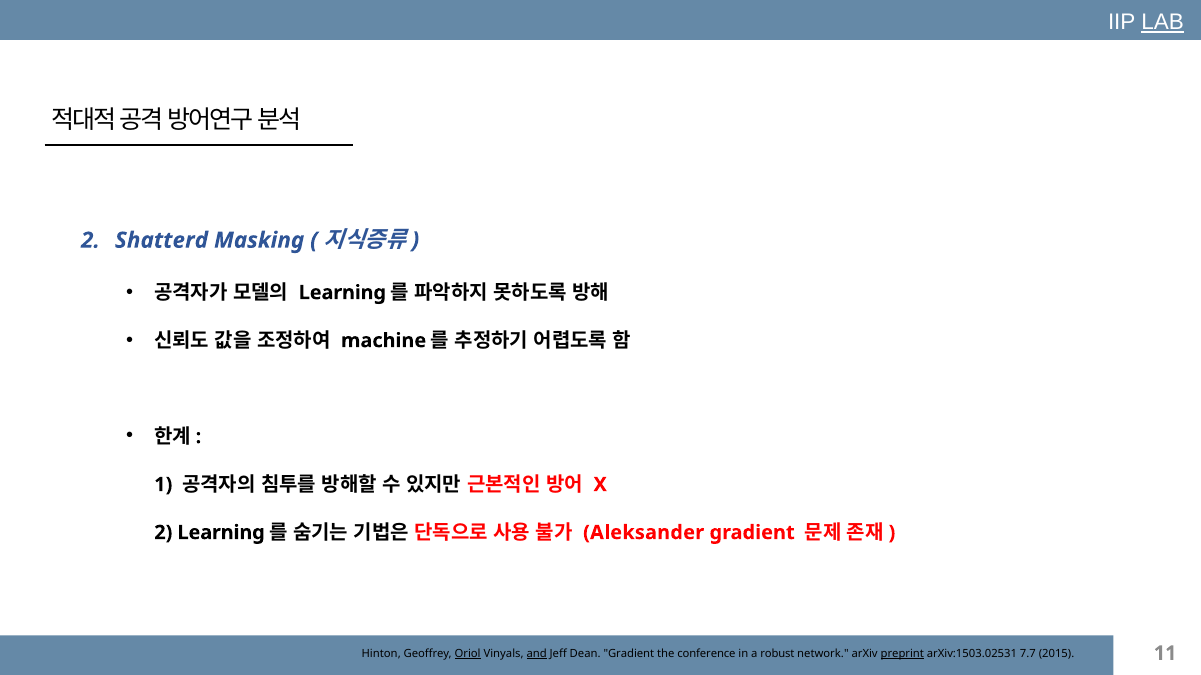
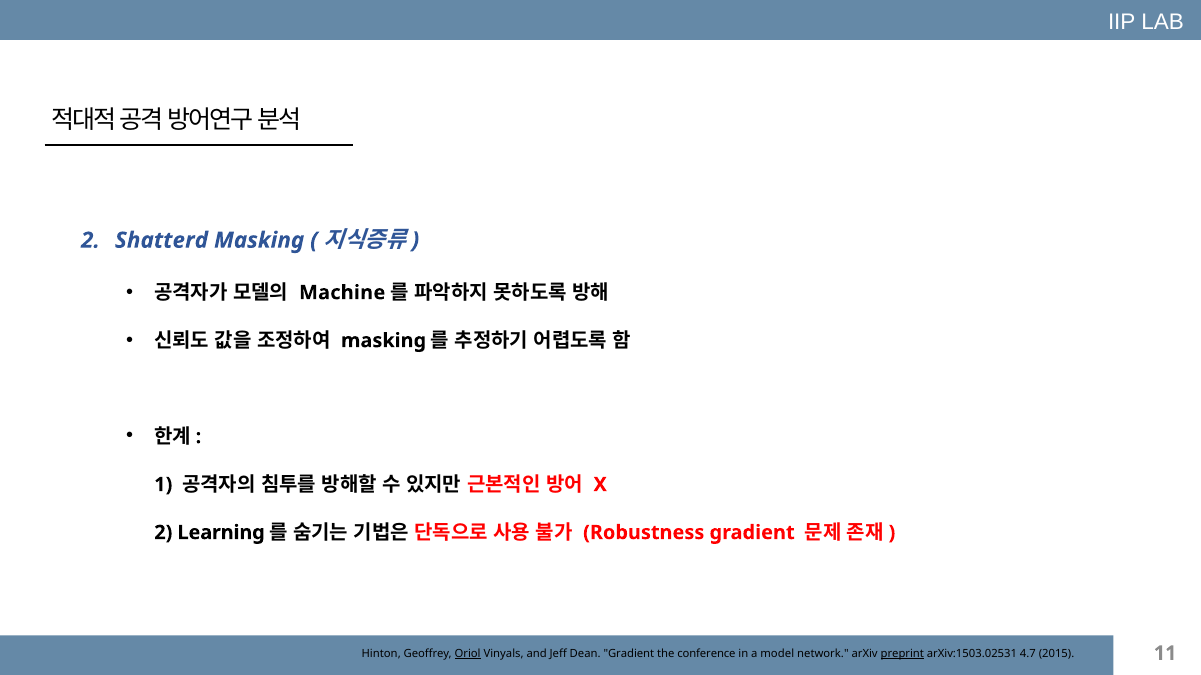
LAB underline: present -> none
Learning at (342, 293): Learning -> Machine
machine at (384, 341): machine -> masking
Aleksander: Aleksander -> Robustness
and underline: present -> none
robust: robust -> model
7.7: 7.7 -> 4.7
